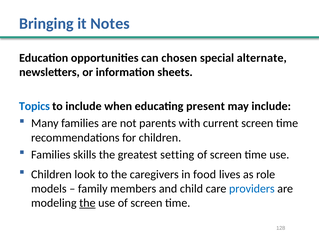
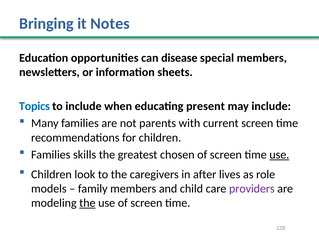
chosen: chosen -> disease
special alternate: alternate -> members
setting: setting -> chosen
use at (279, 155) underline: none -> present
food: food -> after
providers colour: blue -> purple
